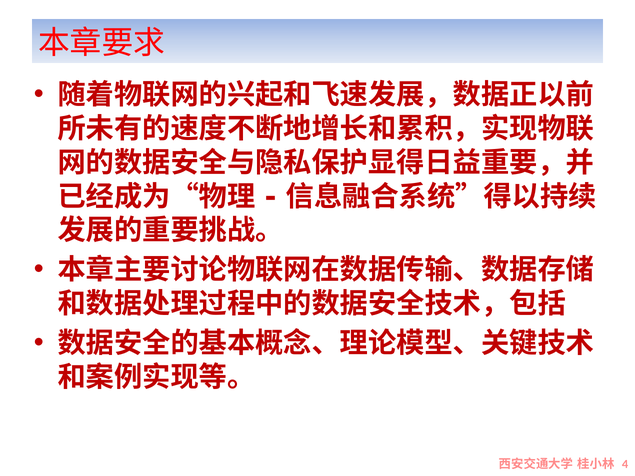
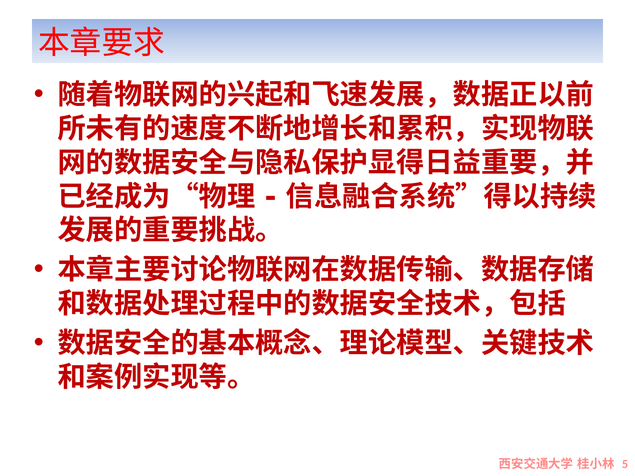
4: 4 -> 5
